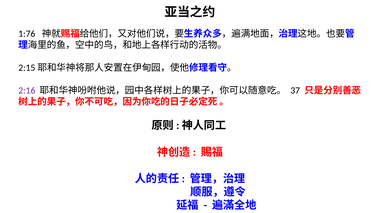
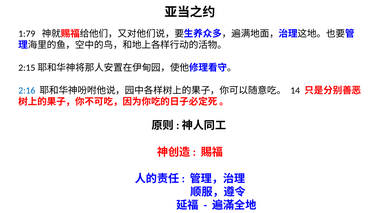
1:76: 1:76 -> 1:79
2:16 colour: purple -> blue
37: 37 -> 14
